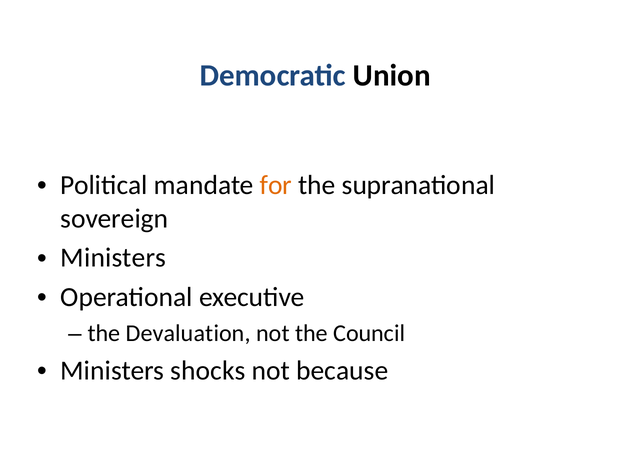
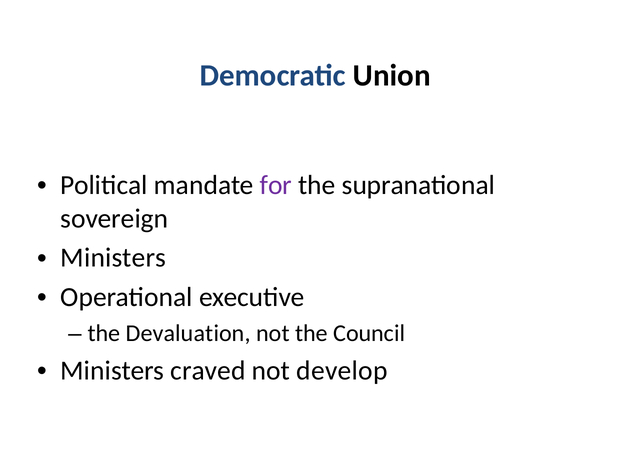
for colour: orange -> purple
shocks: shocks -> craved
because: because -> develop
